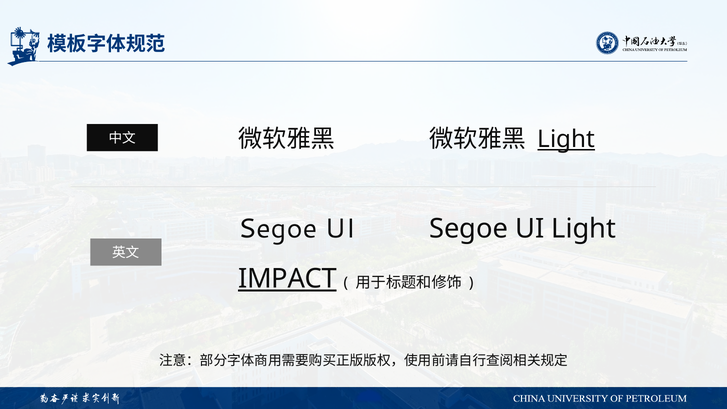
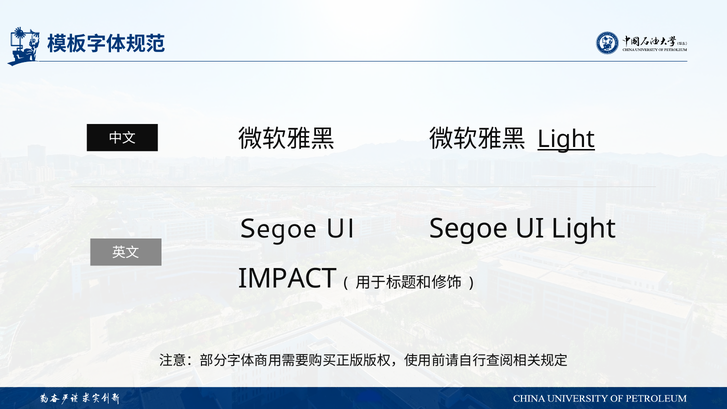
IMPACT underline: present -> none
